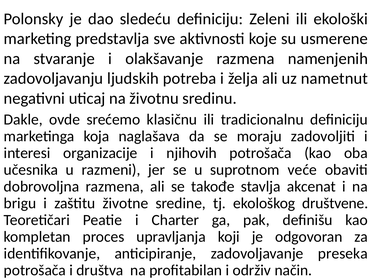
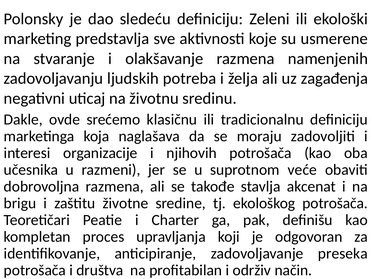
nametnut: nametnut -> zagađenja
ekološkog društvene: društvene -> potrošača
